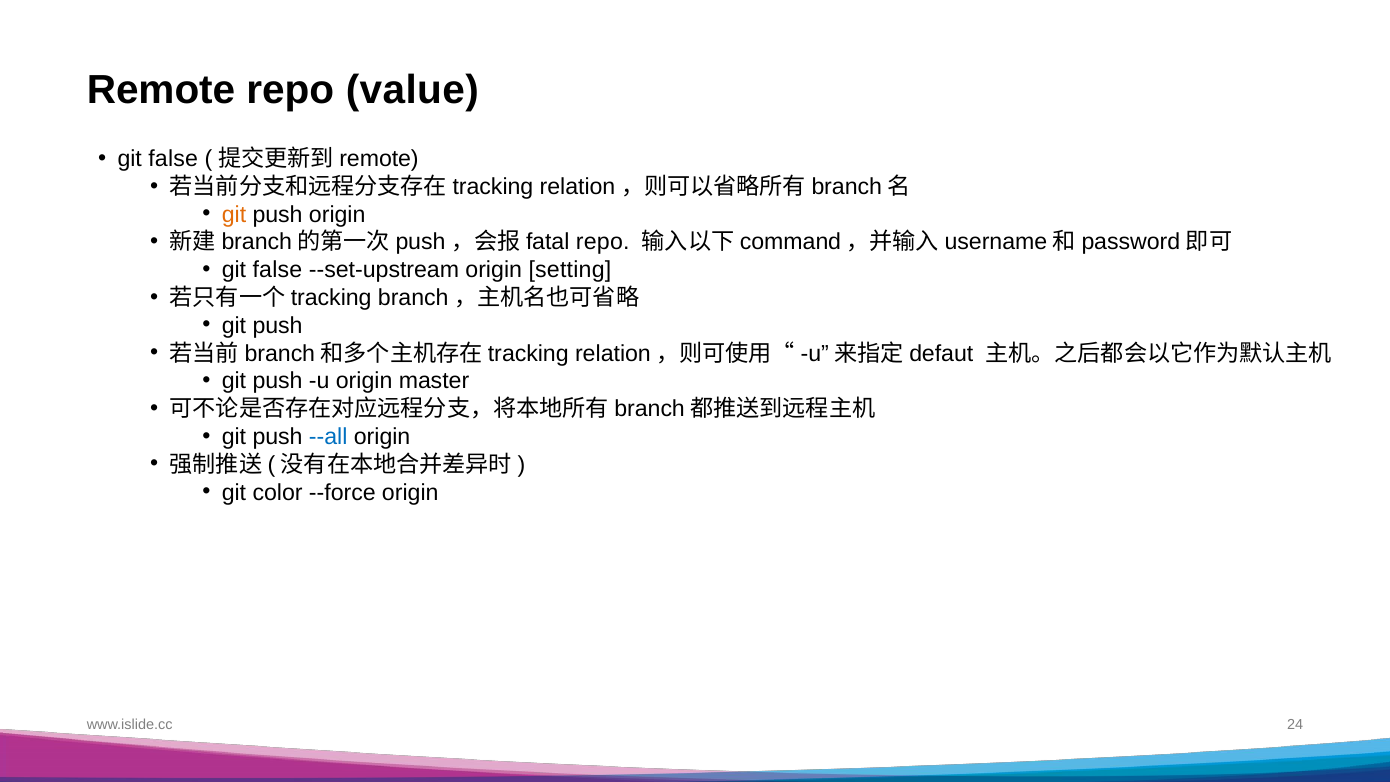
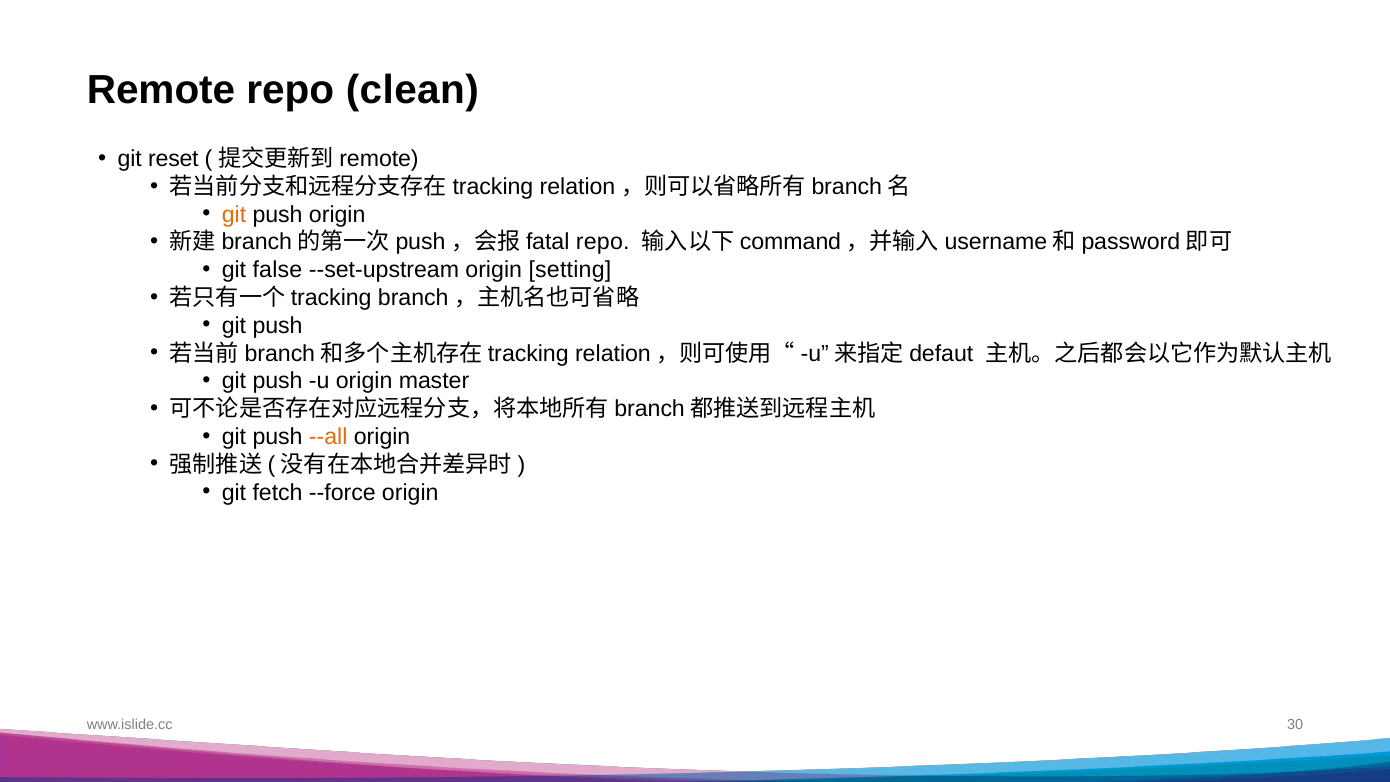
value: value -> clean
false at (173, 159): false -> reset
--all colour: blue -> orange
color: color -> fetch
24: 24 -> 30
